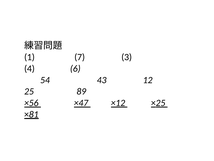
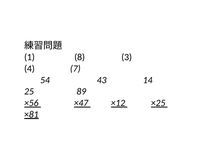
7: 7 -> 8
6: 6 -> 7
12: 12 -> 14
